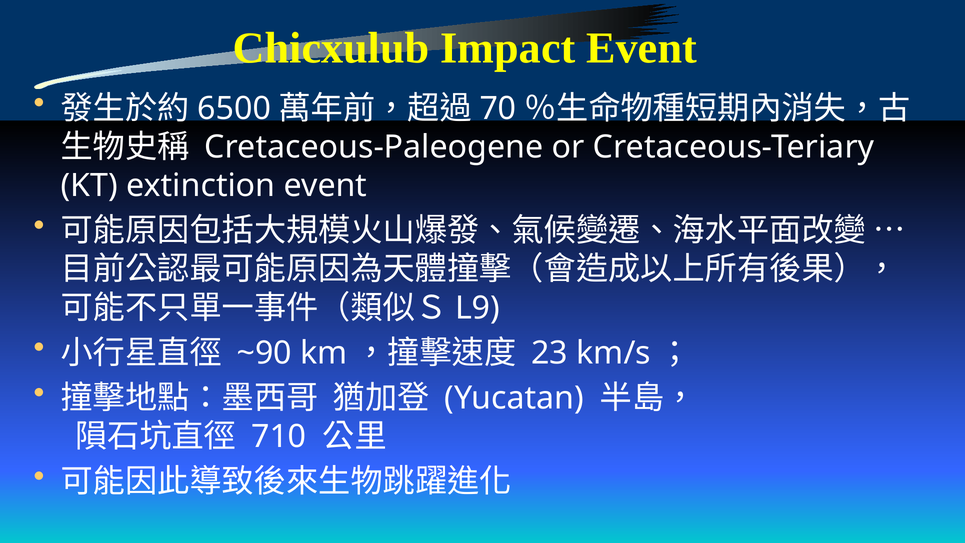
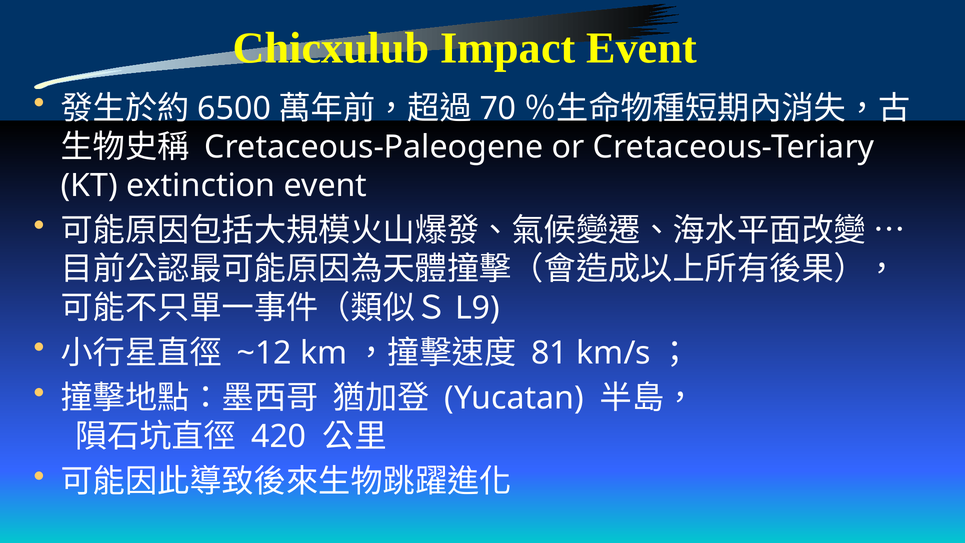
~90: ~90 -> ~12
23: 23 -> 81
710: 710 -> 420
